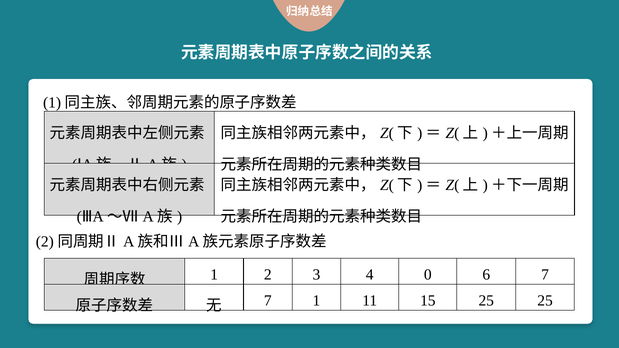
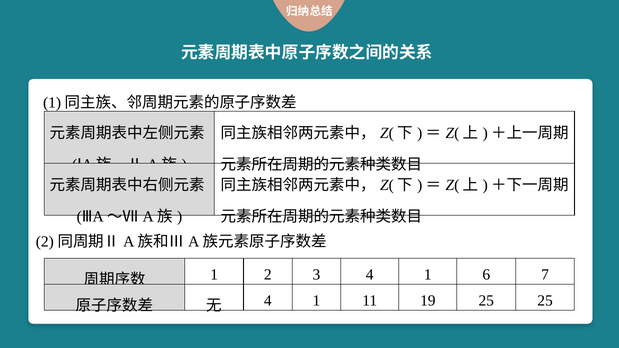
3 4 0: 0 -> 1
7 at (268, 301): 7 -> 4
15: 15 -> 19
